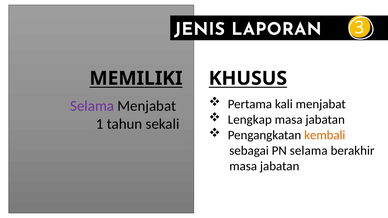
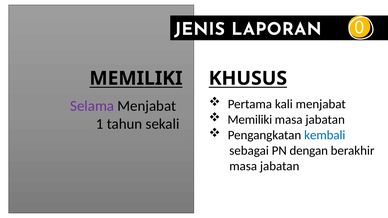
3: 3 -> 0
Lengkap at (250, 120): Lengkap -> Memiliki
kembali colour: orange -> blue
PN selama: selama -> dengan
